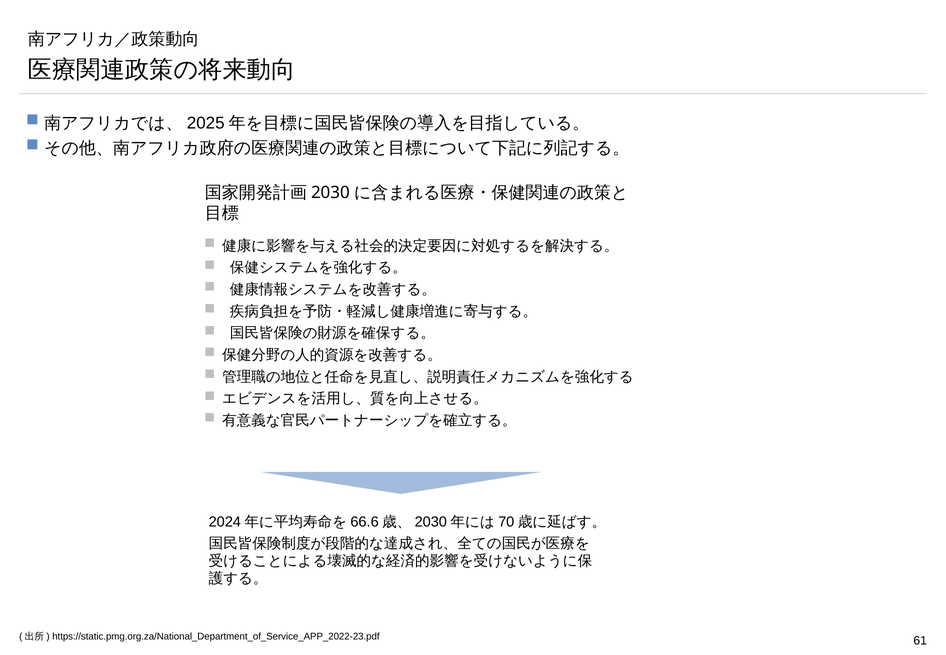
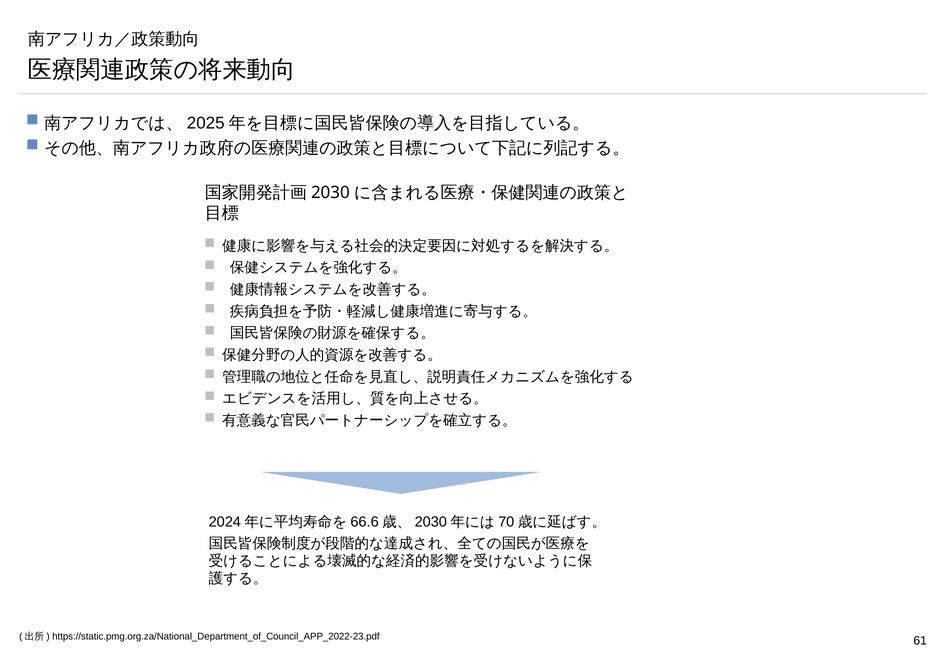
https://static.pmg.org.za/National_Department_of_Service_APP_2022-23.pdf: https://static.pmg.org.za/National_Department_of_Service_APP_2022-23.pdf -> https://static.pmg.org.za/National_Department_of_Council_APP_2022-23.pdf
